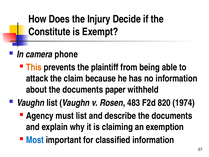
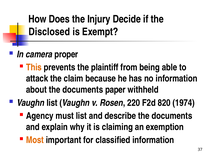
Constitute: Constitute -> Disclosed
phone: phone -> proper
483: 483 -> 220
Most colour: blue -> orange
